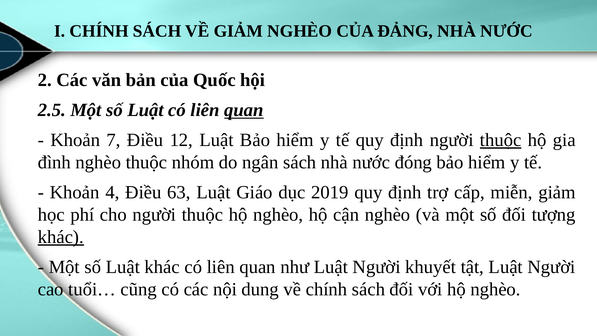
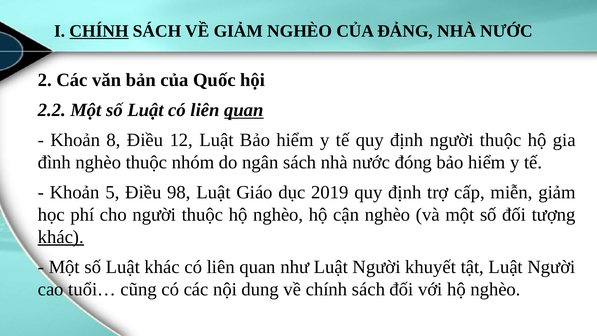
CHÍNH at (99, 31) underline: none -> present
2.5: 2.5 -> 2.2
7: 7 -> 8
thuộc at (501, 140) underline: present -> none
4: 4 -> 5
63: 63 -> 98
